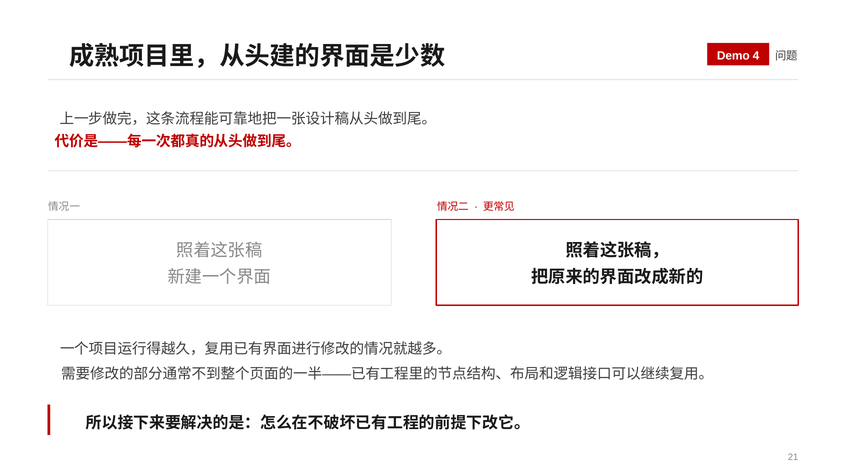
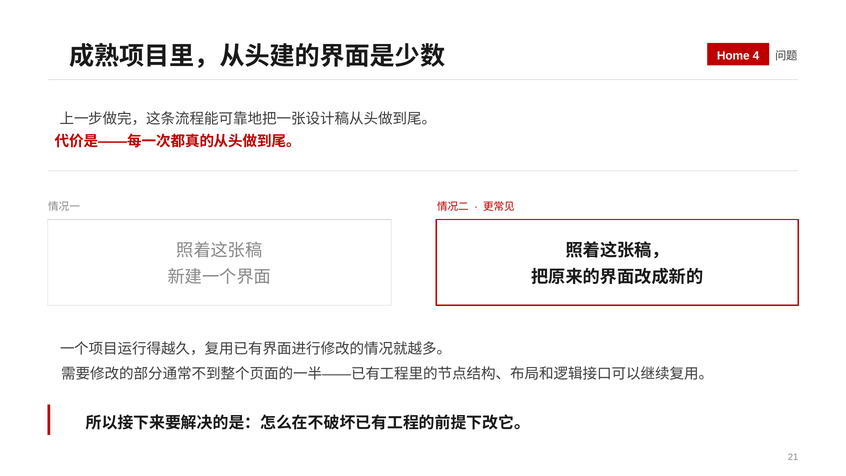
Demo: Demo -> Home
